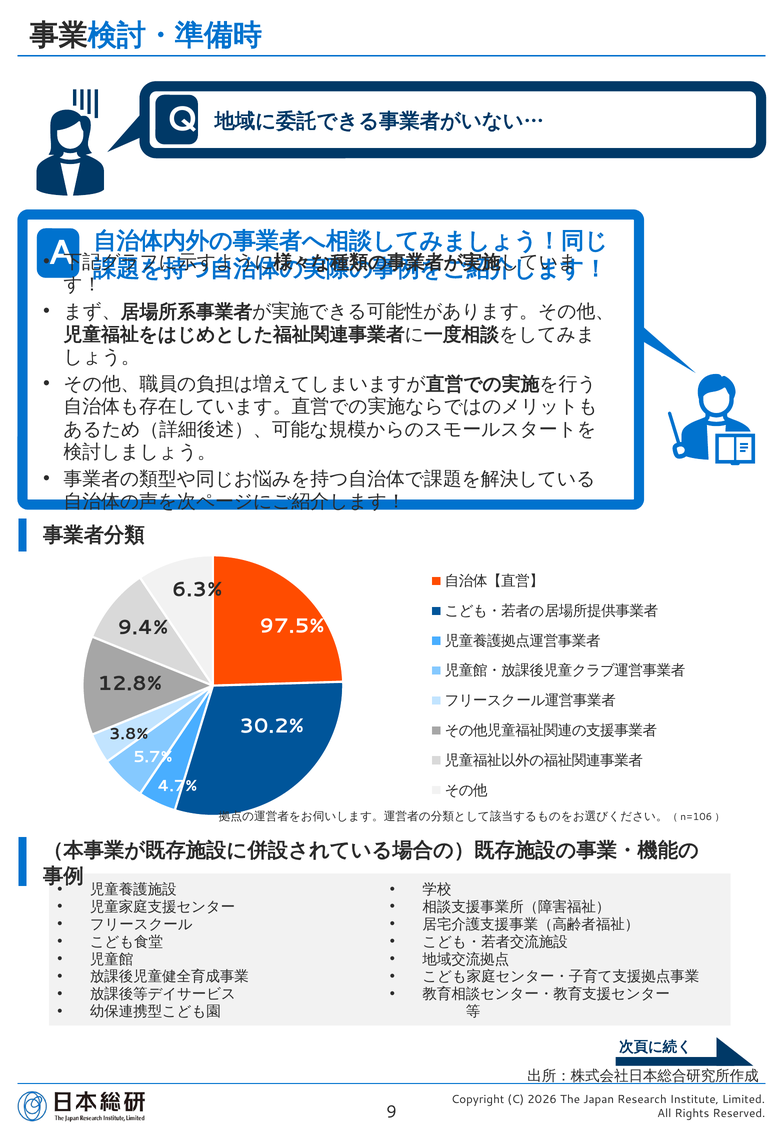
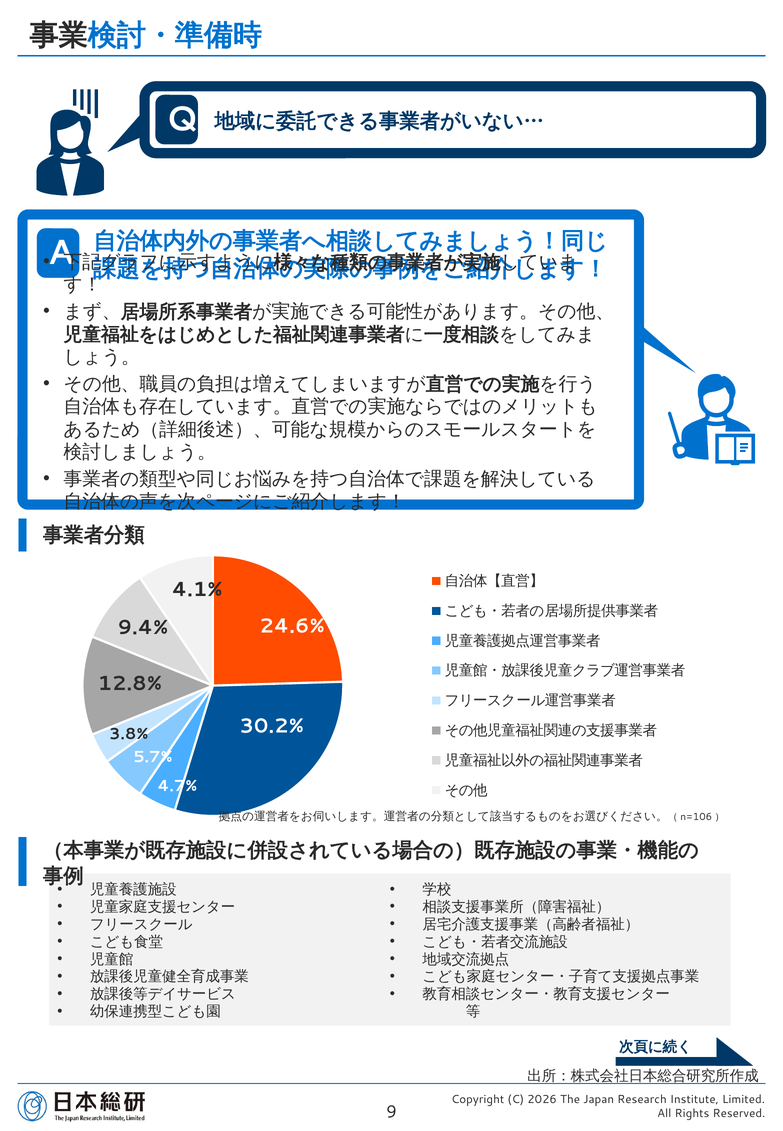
6.3%: 6.3% -> 4.1%
97.5%: 97.5% -> 24.6%
